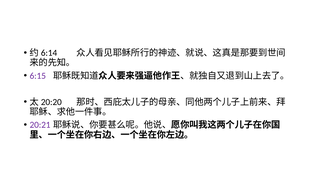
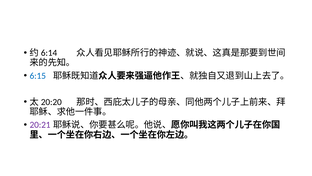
6:15 colour: purple -> blue
